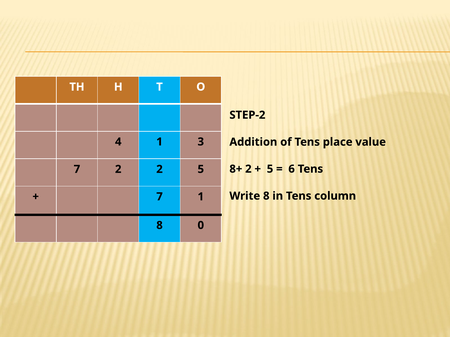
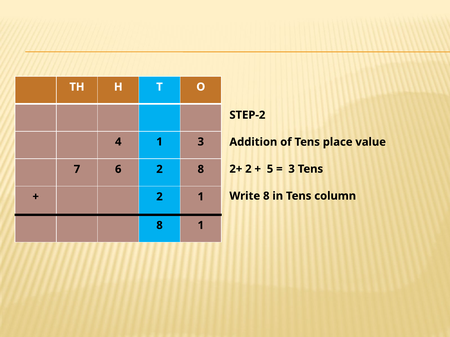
8+: 8+ -> 2+
6 at (292, 169): 6 -> 3
7 2: 2 -> 6
2 5: 5 -> 8
7 at (160, 197): 7 -> 2
8 0: 0 -> 1
